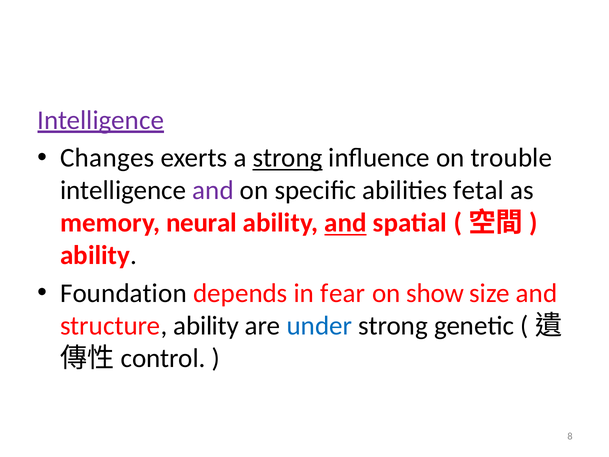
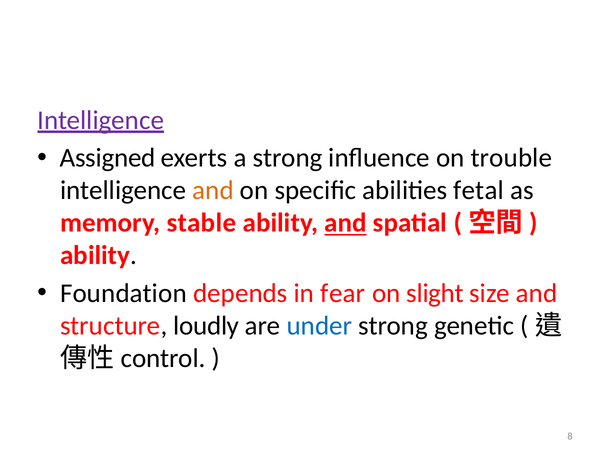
Changes: Changes -> Assigned
strong at (288, 158) underline: present -> none
and at (213, 190) colour: purple -> orange
neural: neural -> stable
show: show -> slight
structure ability: ability -> loudly
